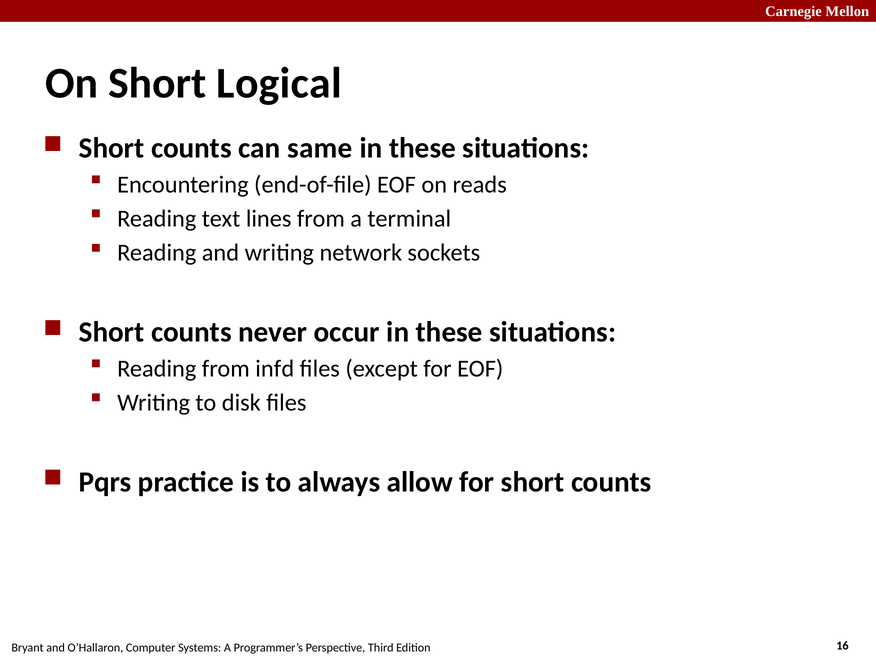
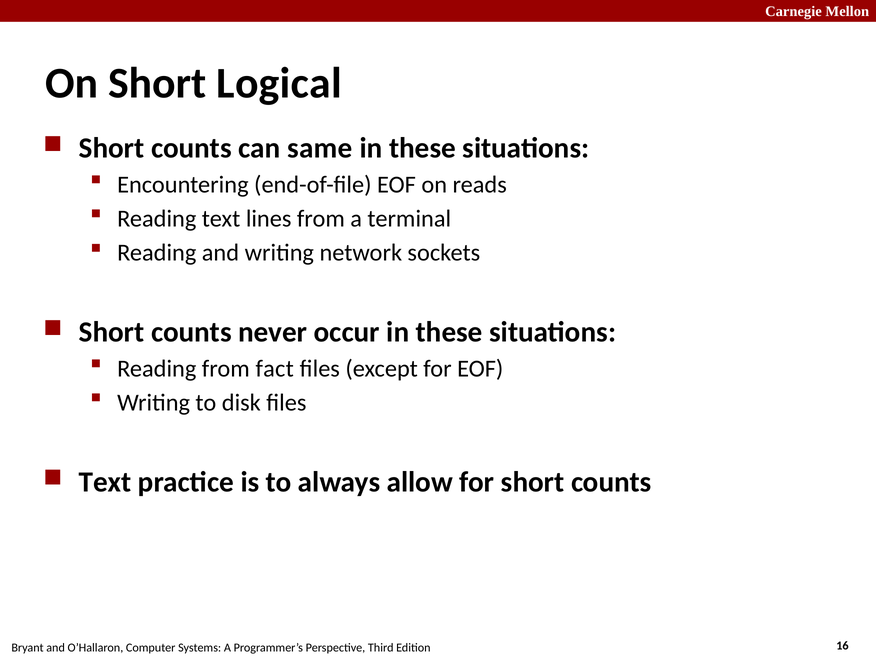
infd: infd -> fact
Pqrs at (105, 482): Pqrs -> Text
